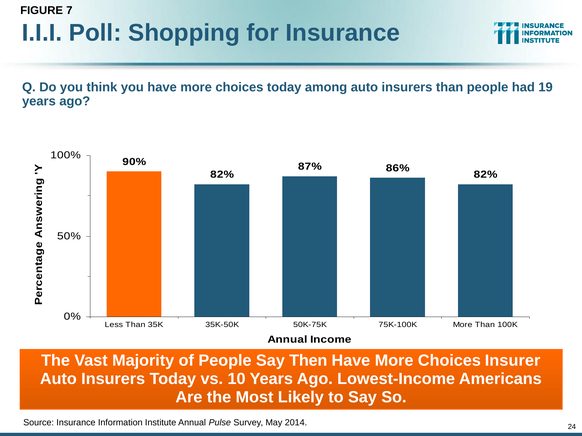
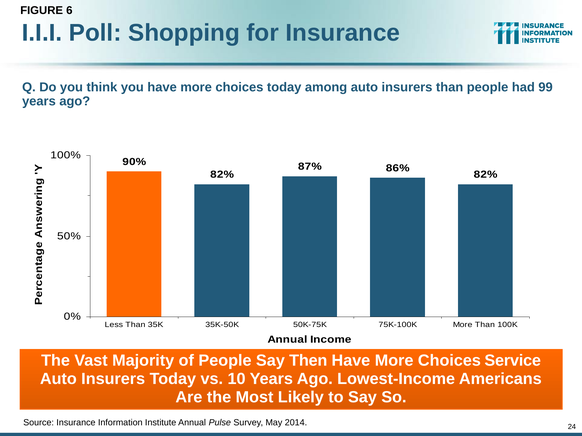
7: 7 -> 6
19: 19 -> 99
Insurer: Insurer -> Service
